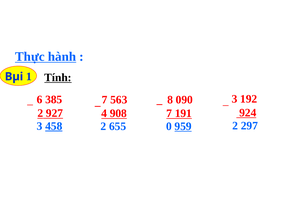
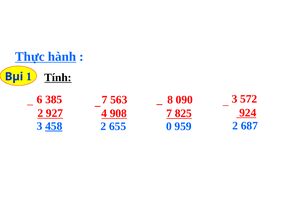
192: 192 -> 572
191: 191 -> 825
959 underline: present -> none
297: 297 -> 687
